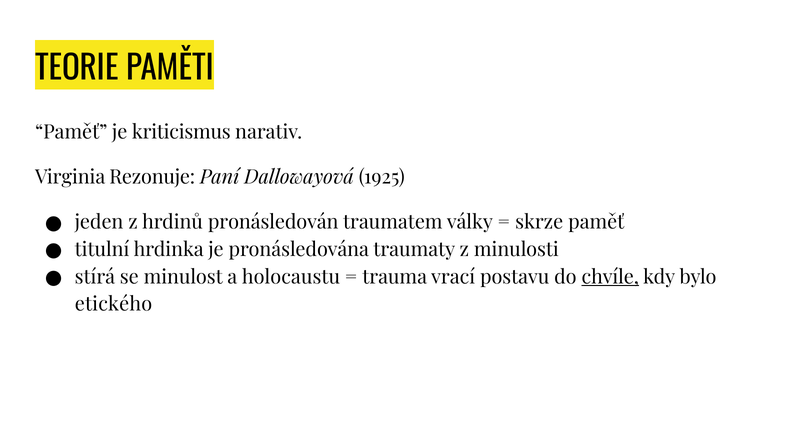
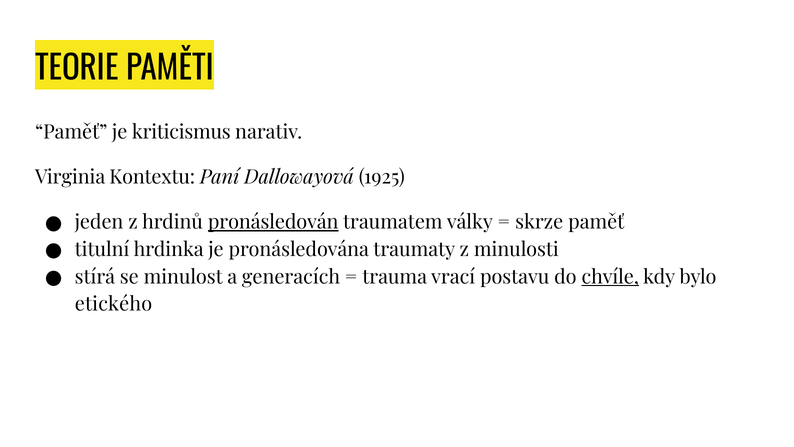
Rezonuje: Rezonuje -> Kontextu
pronásledován underline: none -> present
holocaustu: holocaustu -> generacích
